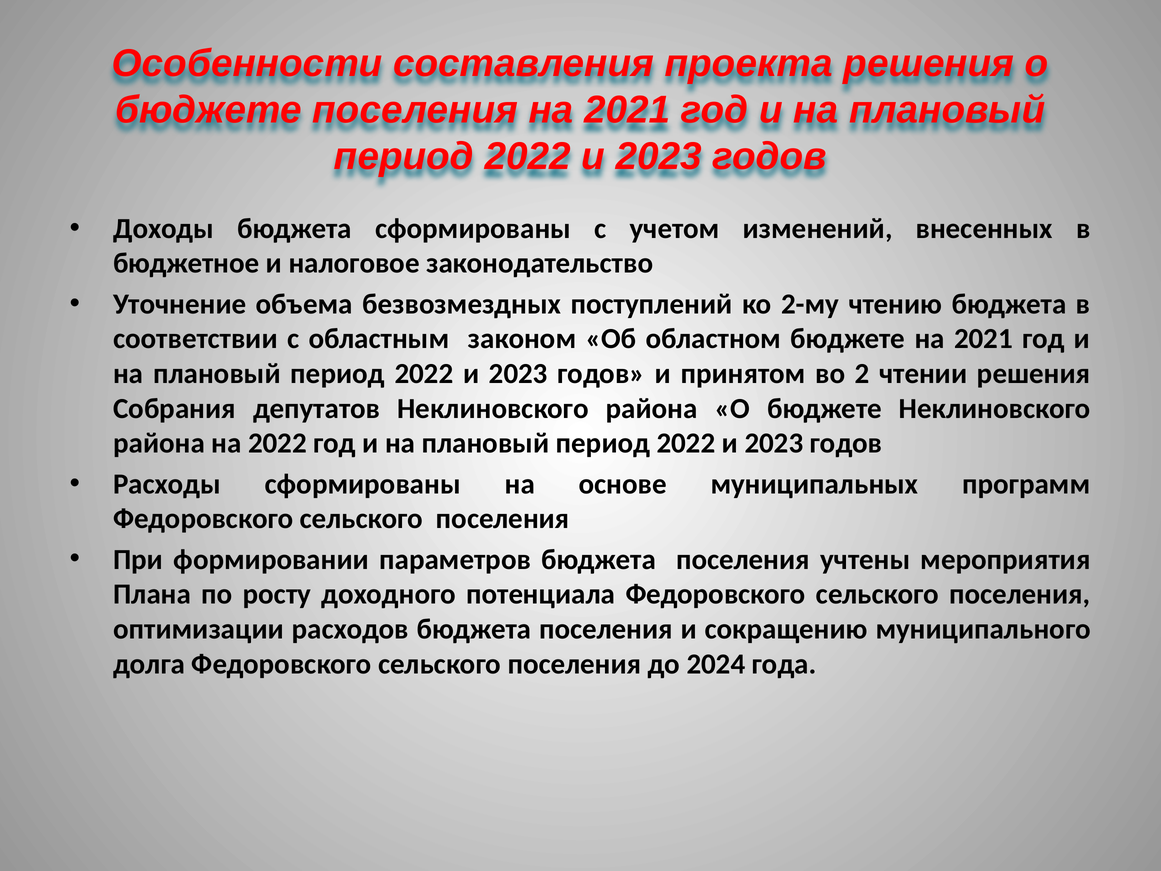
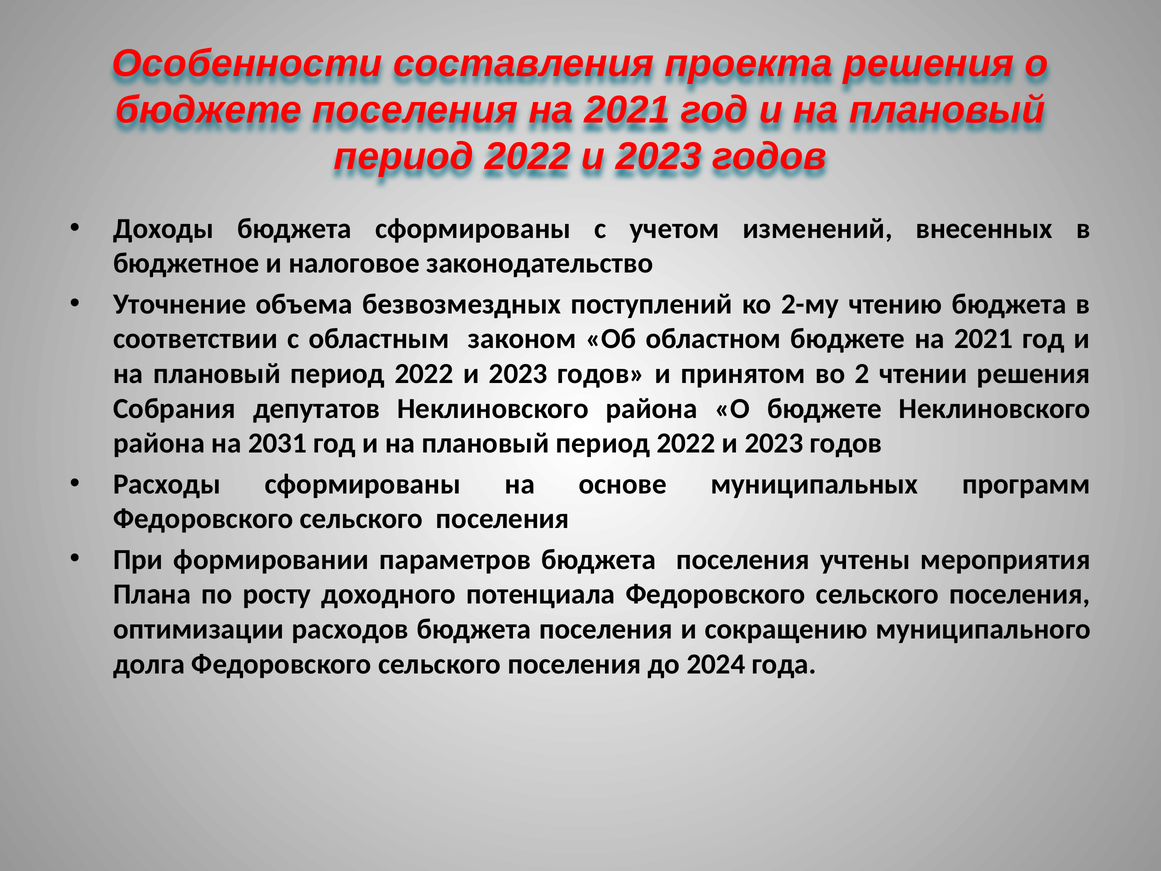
на 2022: 2022 -> 2031
